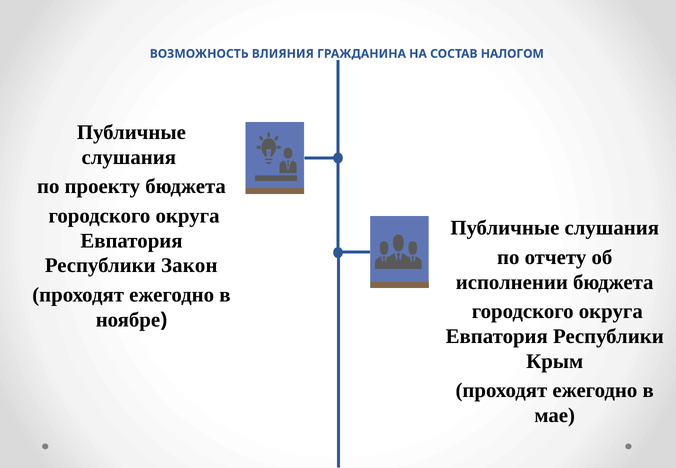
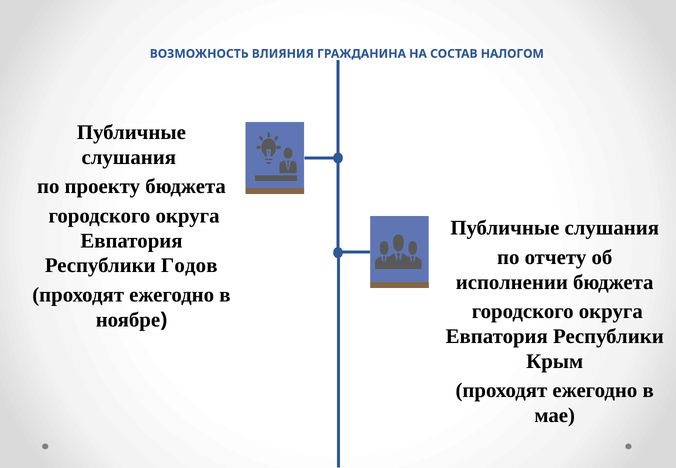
Закон: Закон -> Годов
